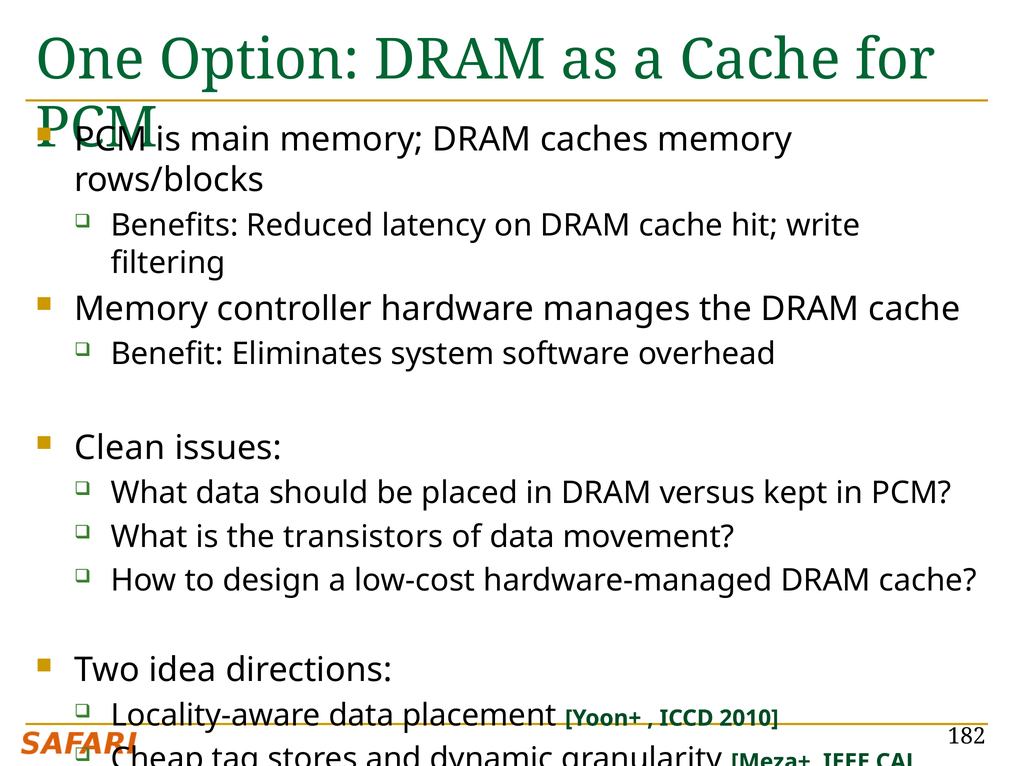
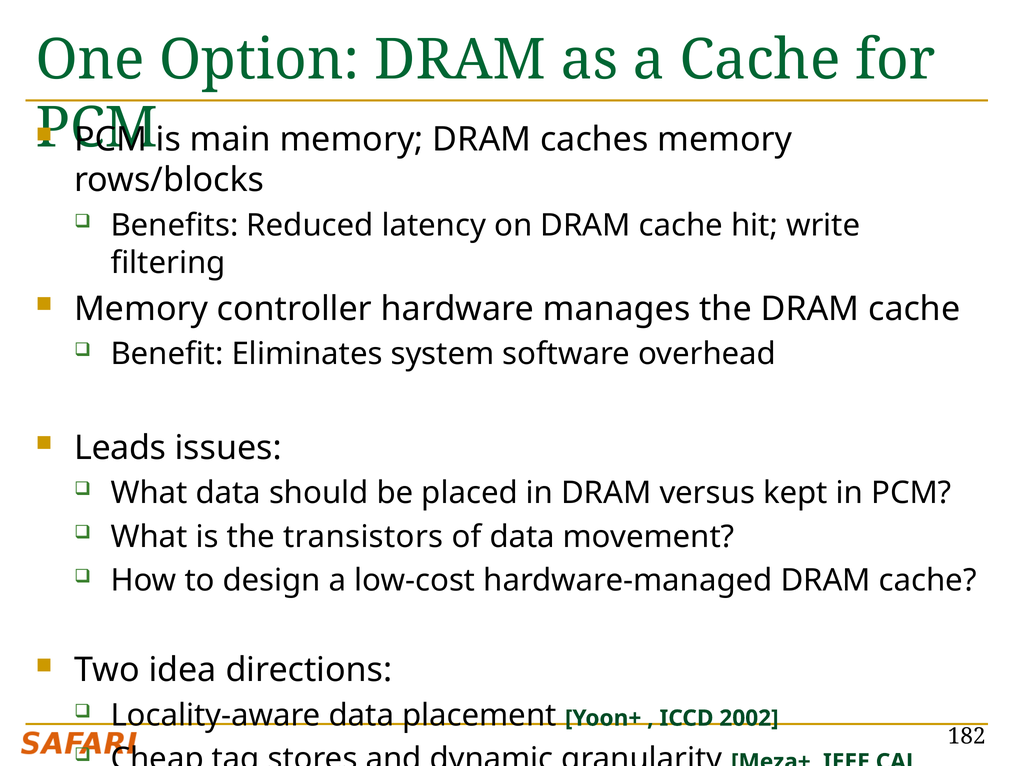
Clean: Clean -> Leads
2010: 2010 -> 2002
